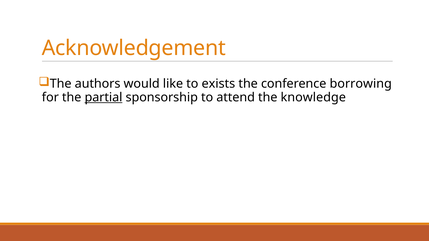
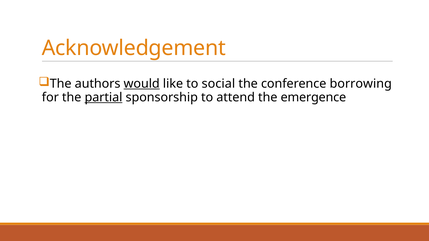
would underline: none -> present
exists: exists -> social
knowledge: knowledge -> emergence
